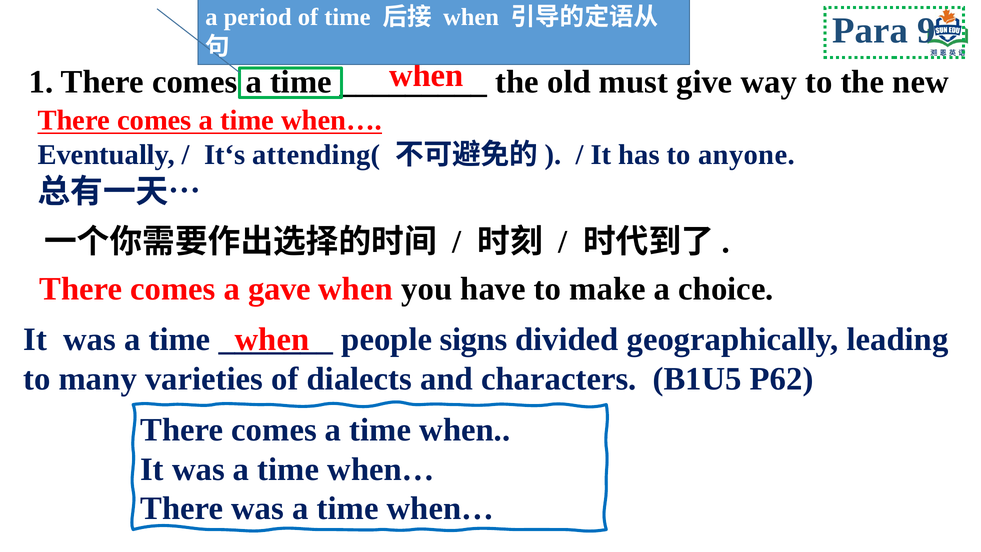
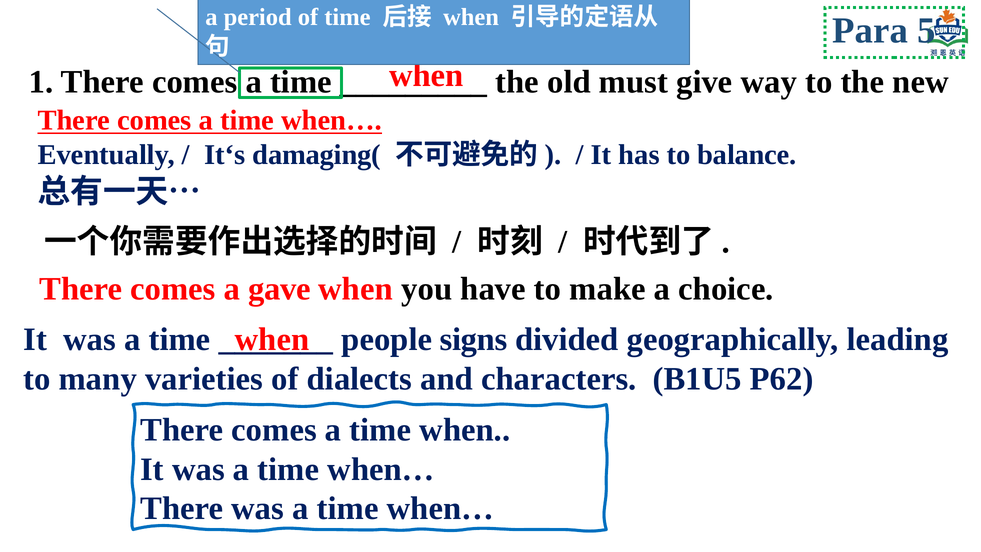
9: 9 -> 5
attending(: attending( -> damaging(
anyone: anyone -> balance
